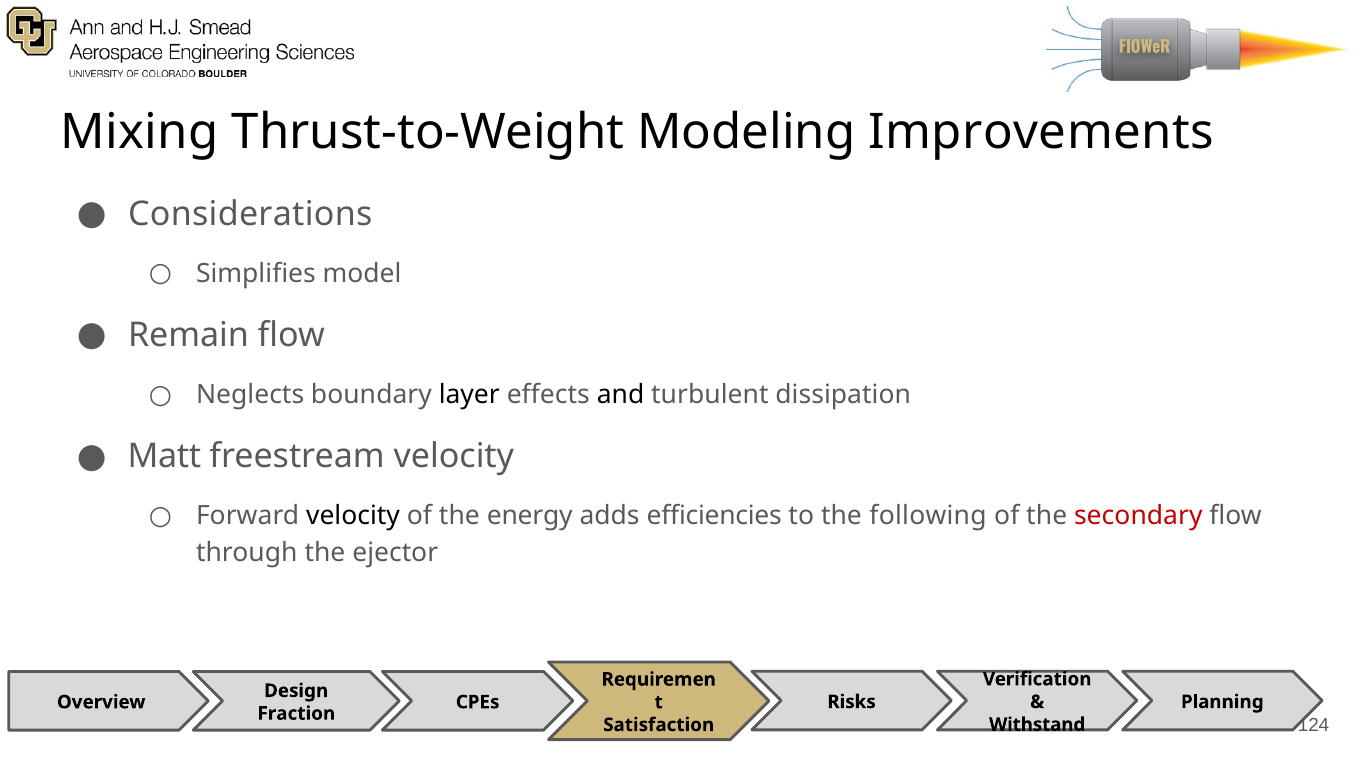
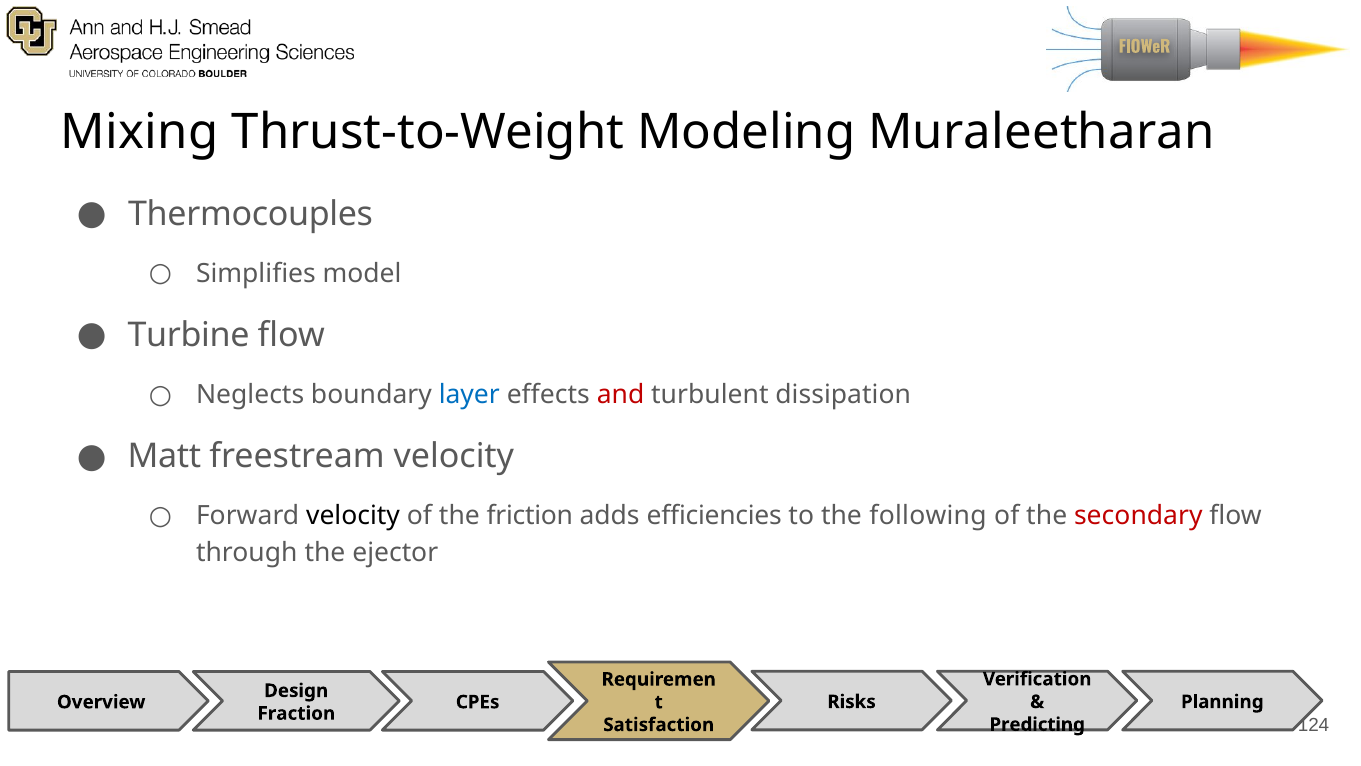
Improvements: Improvements -> Muraleetharan
Considerations: Considerations -> Thermocouples
Remain: Remain -> Turbine
layer colour: black -> blue
and colour: black -> red
energy: energy -> friction
Withstand: Withstand -> Predicting
